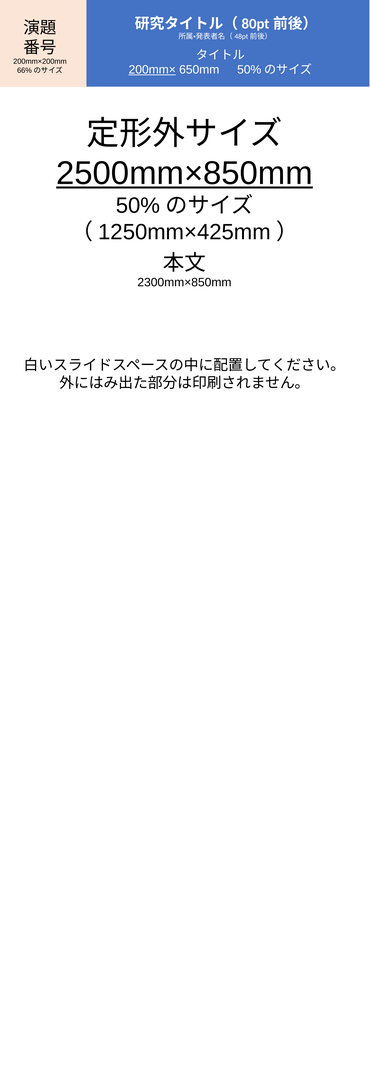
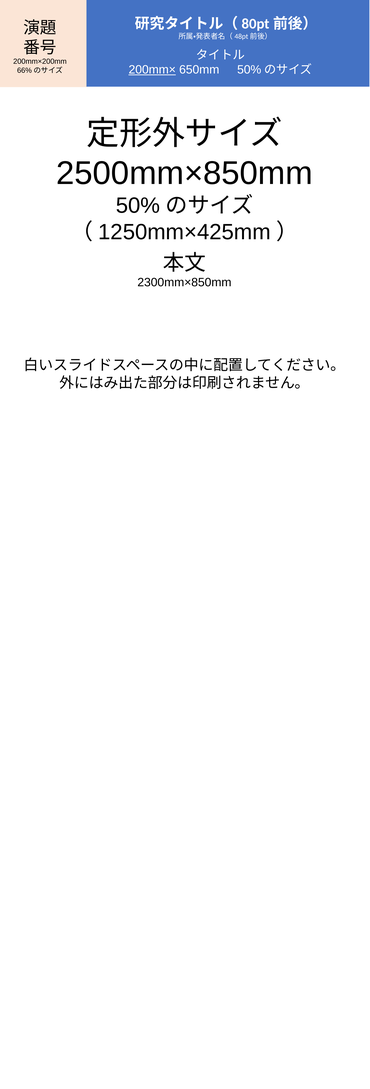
2500mm×850mm underline: present -> none
